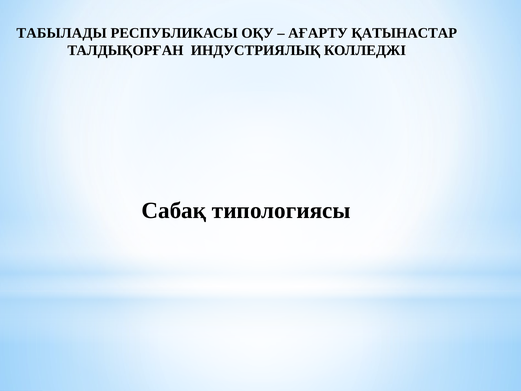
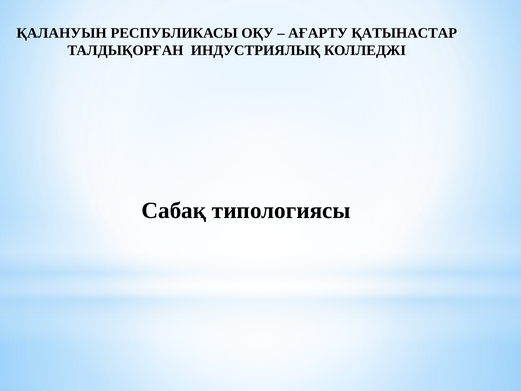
ТАБЫЛАДЫ: ТАБЫЛАДЫ -> ҚАЛАНУЫН
